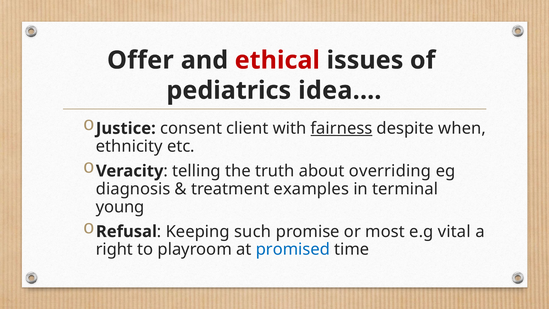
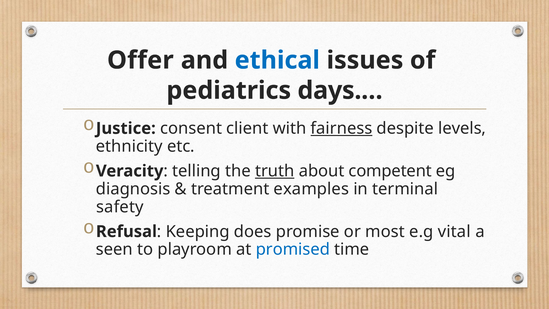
ethical colour: red -> blue
idea.…: idea.… -> days.…
when: when -> levels
truth underline: none -> present
overriding: overriding -> competent
young: young -> safety
such: such -> does
right: right -> seen
